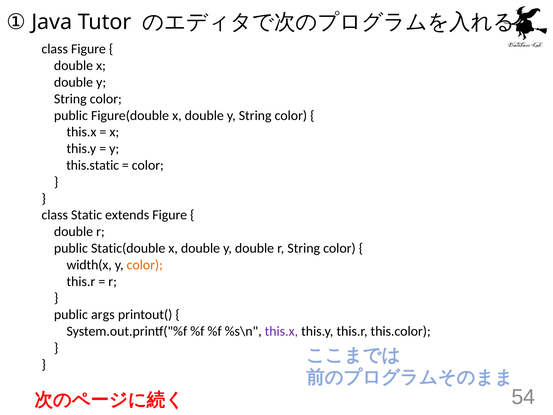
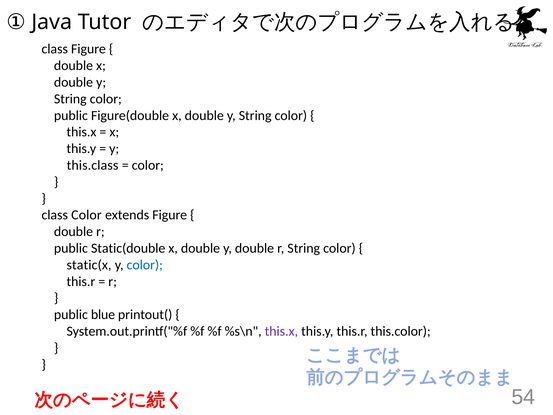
this.static: this.static -> this.class
class Static: Static -> Color
width(x: width(x -> static(x
color at (145, 265) colour: orange -> blue
args: args -> blue
